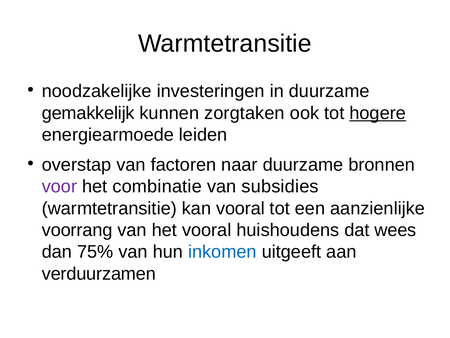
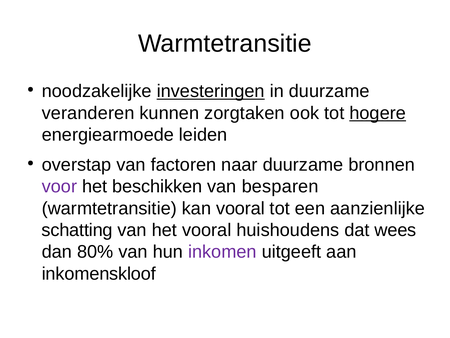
investeringen underline: none -> present
gemakkelijk: gemakkelijk -> veranderen
combinatie: combinatie -> beschikken
subsidies: subsidies -> besparen
voorrang: voorrang -> schatting
75%: 75% -> 80%
inkomen colour: blue -> purple
verduurzamen: verduurzamen -> inkomenskloof
